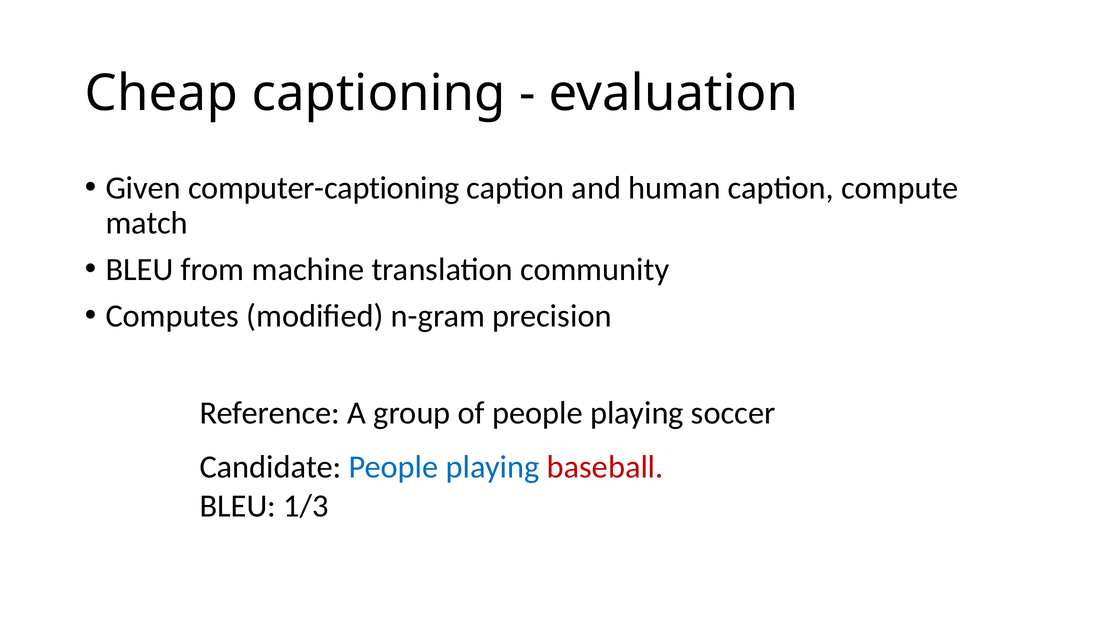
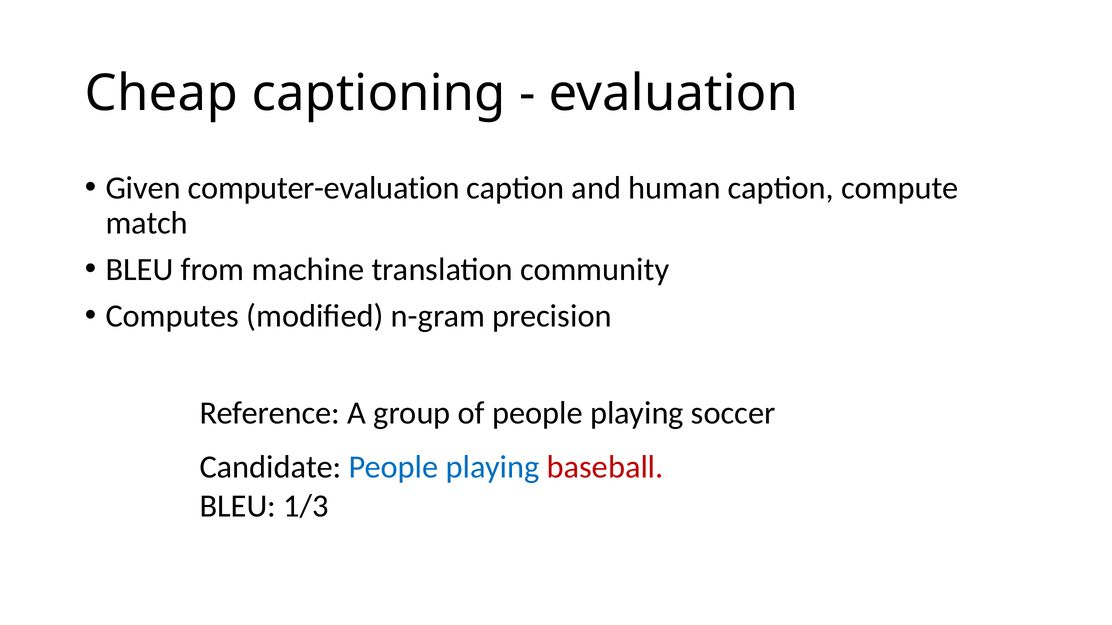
computer-captioning: computer-captioning -> computer-evaluation
